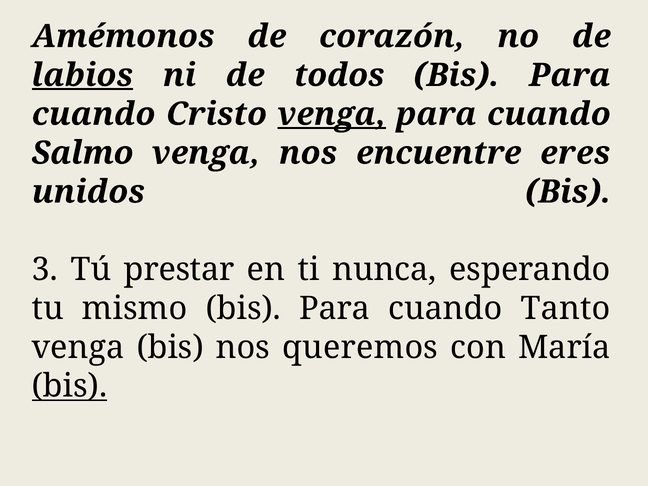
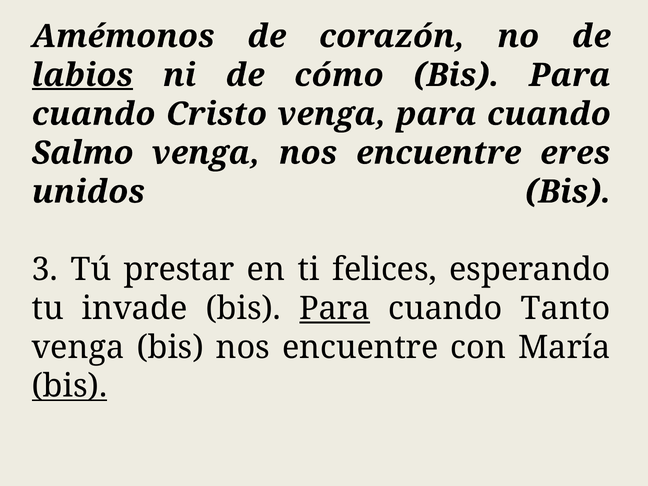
todos: todos -> cómo
venga at (332, 114) underline: present -> none
nunca: nunca -> felices
mismo: mismo -> invade
Para at (335, 309) underline: none -> present
bis nos queremos: queremos -> encuentre
